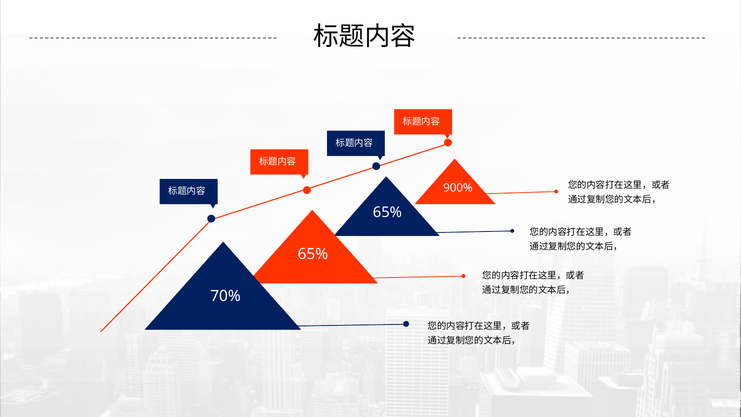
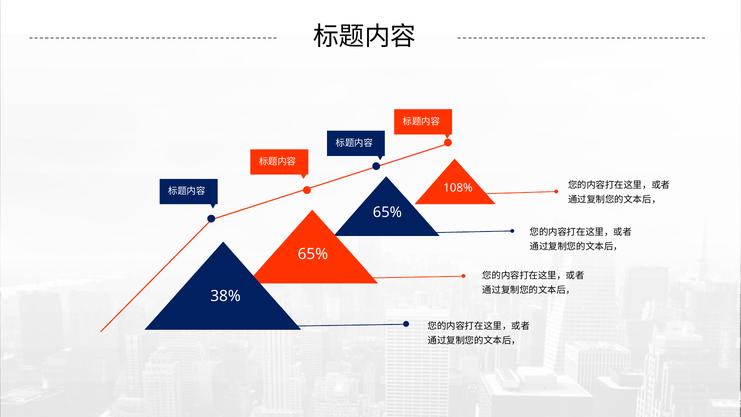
900%: 900% -> 108%
70%: 70% -> 38%
